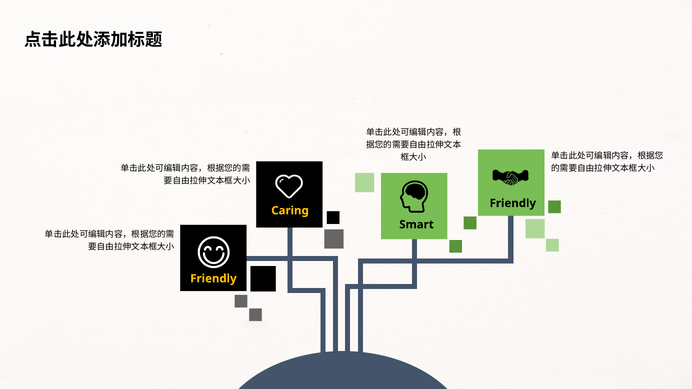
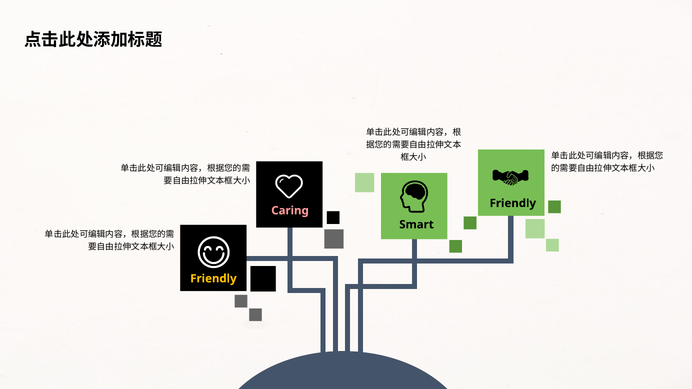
Caring colour: yellow -> pink
